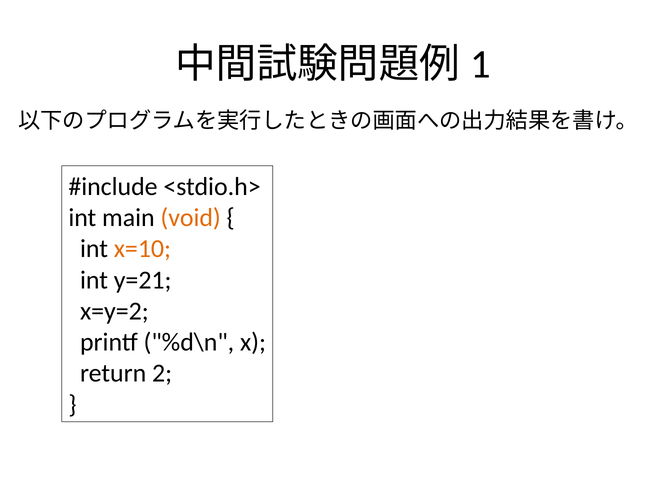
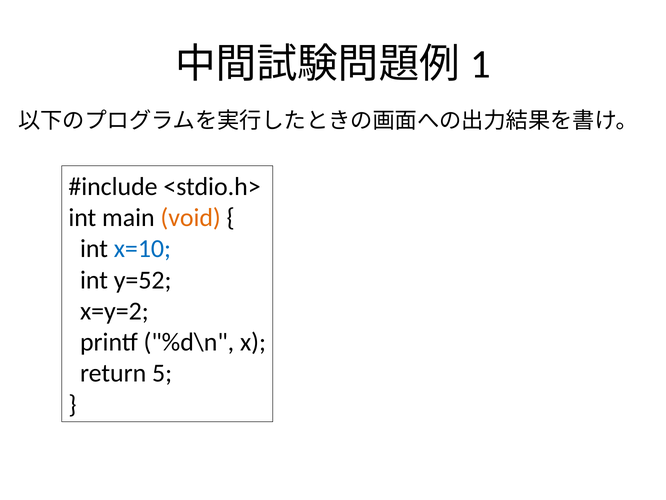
x=10 colour: orange -> blue
y=21: y=21 -> y=52
2: 2 -> 5
